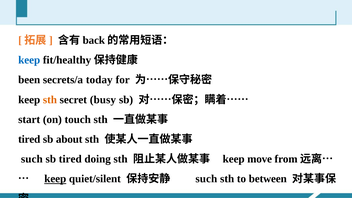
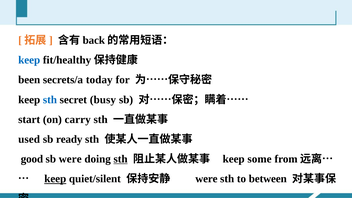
sth at (50, 100) colour: orange -> blue
touch: touch -> carry
tired at (29, 139): tired -> used
about: about -> ready
such at (32, 159): such -> good
sb tired: tired -> were
sth at (121, 159) underline: none -> present
move: move -> some
such at (206, 179): such -> were
